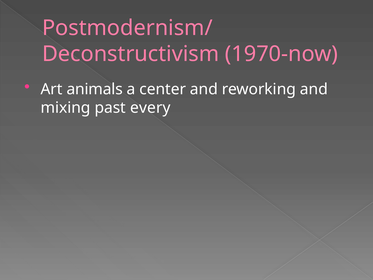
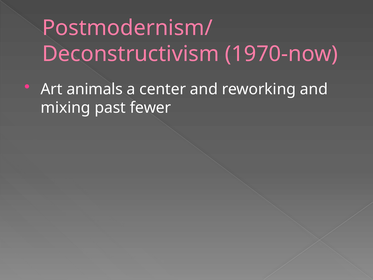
every: every -> fewer
